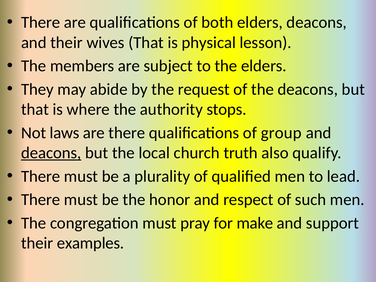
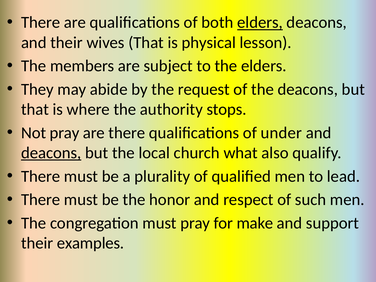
elders at (260, 22) underline: none -> present
Not laws: laws -> pray
group: group -> under
truth: truth -> what
